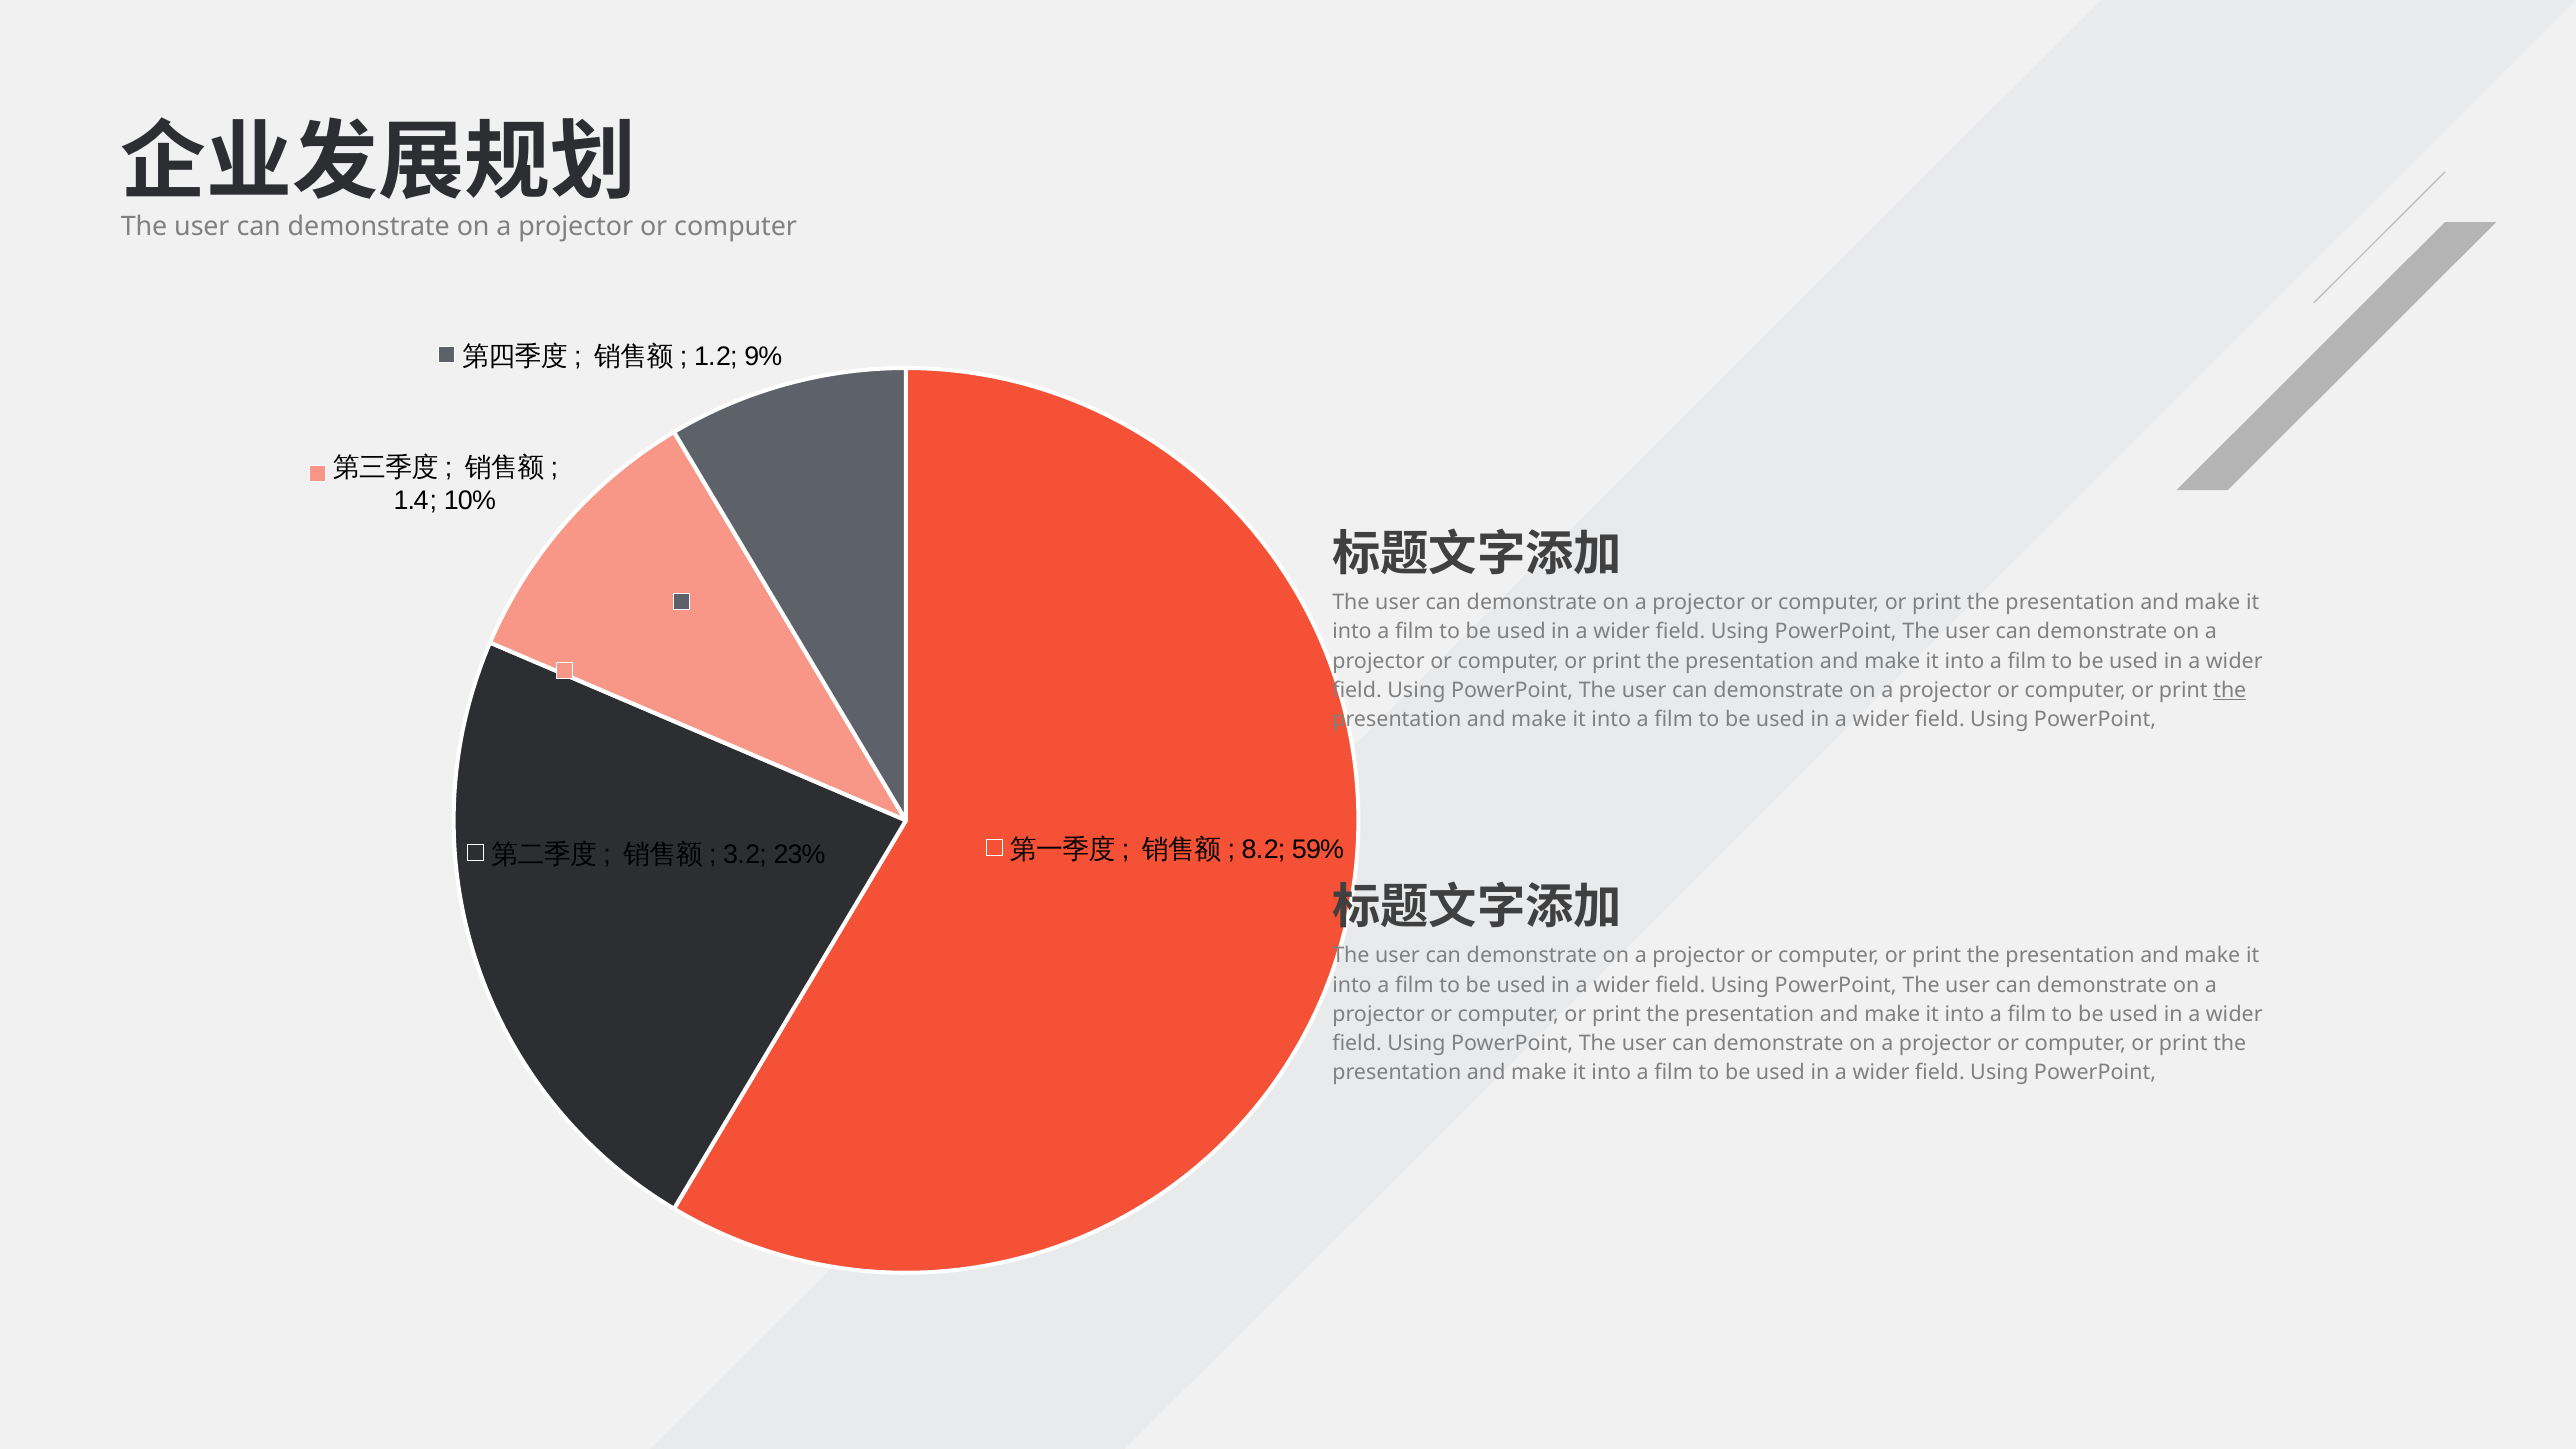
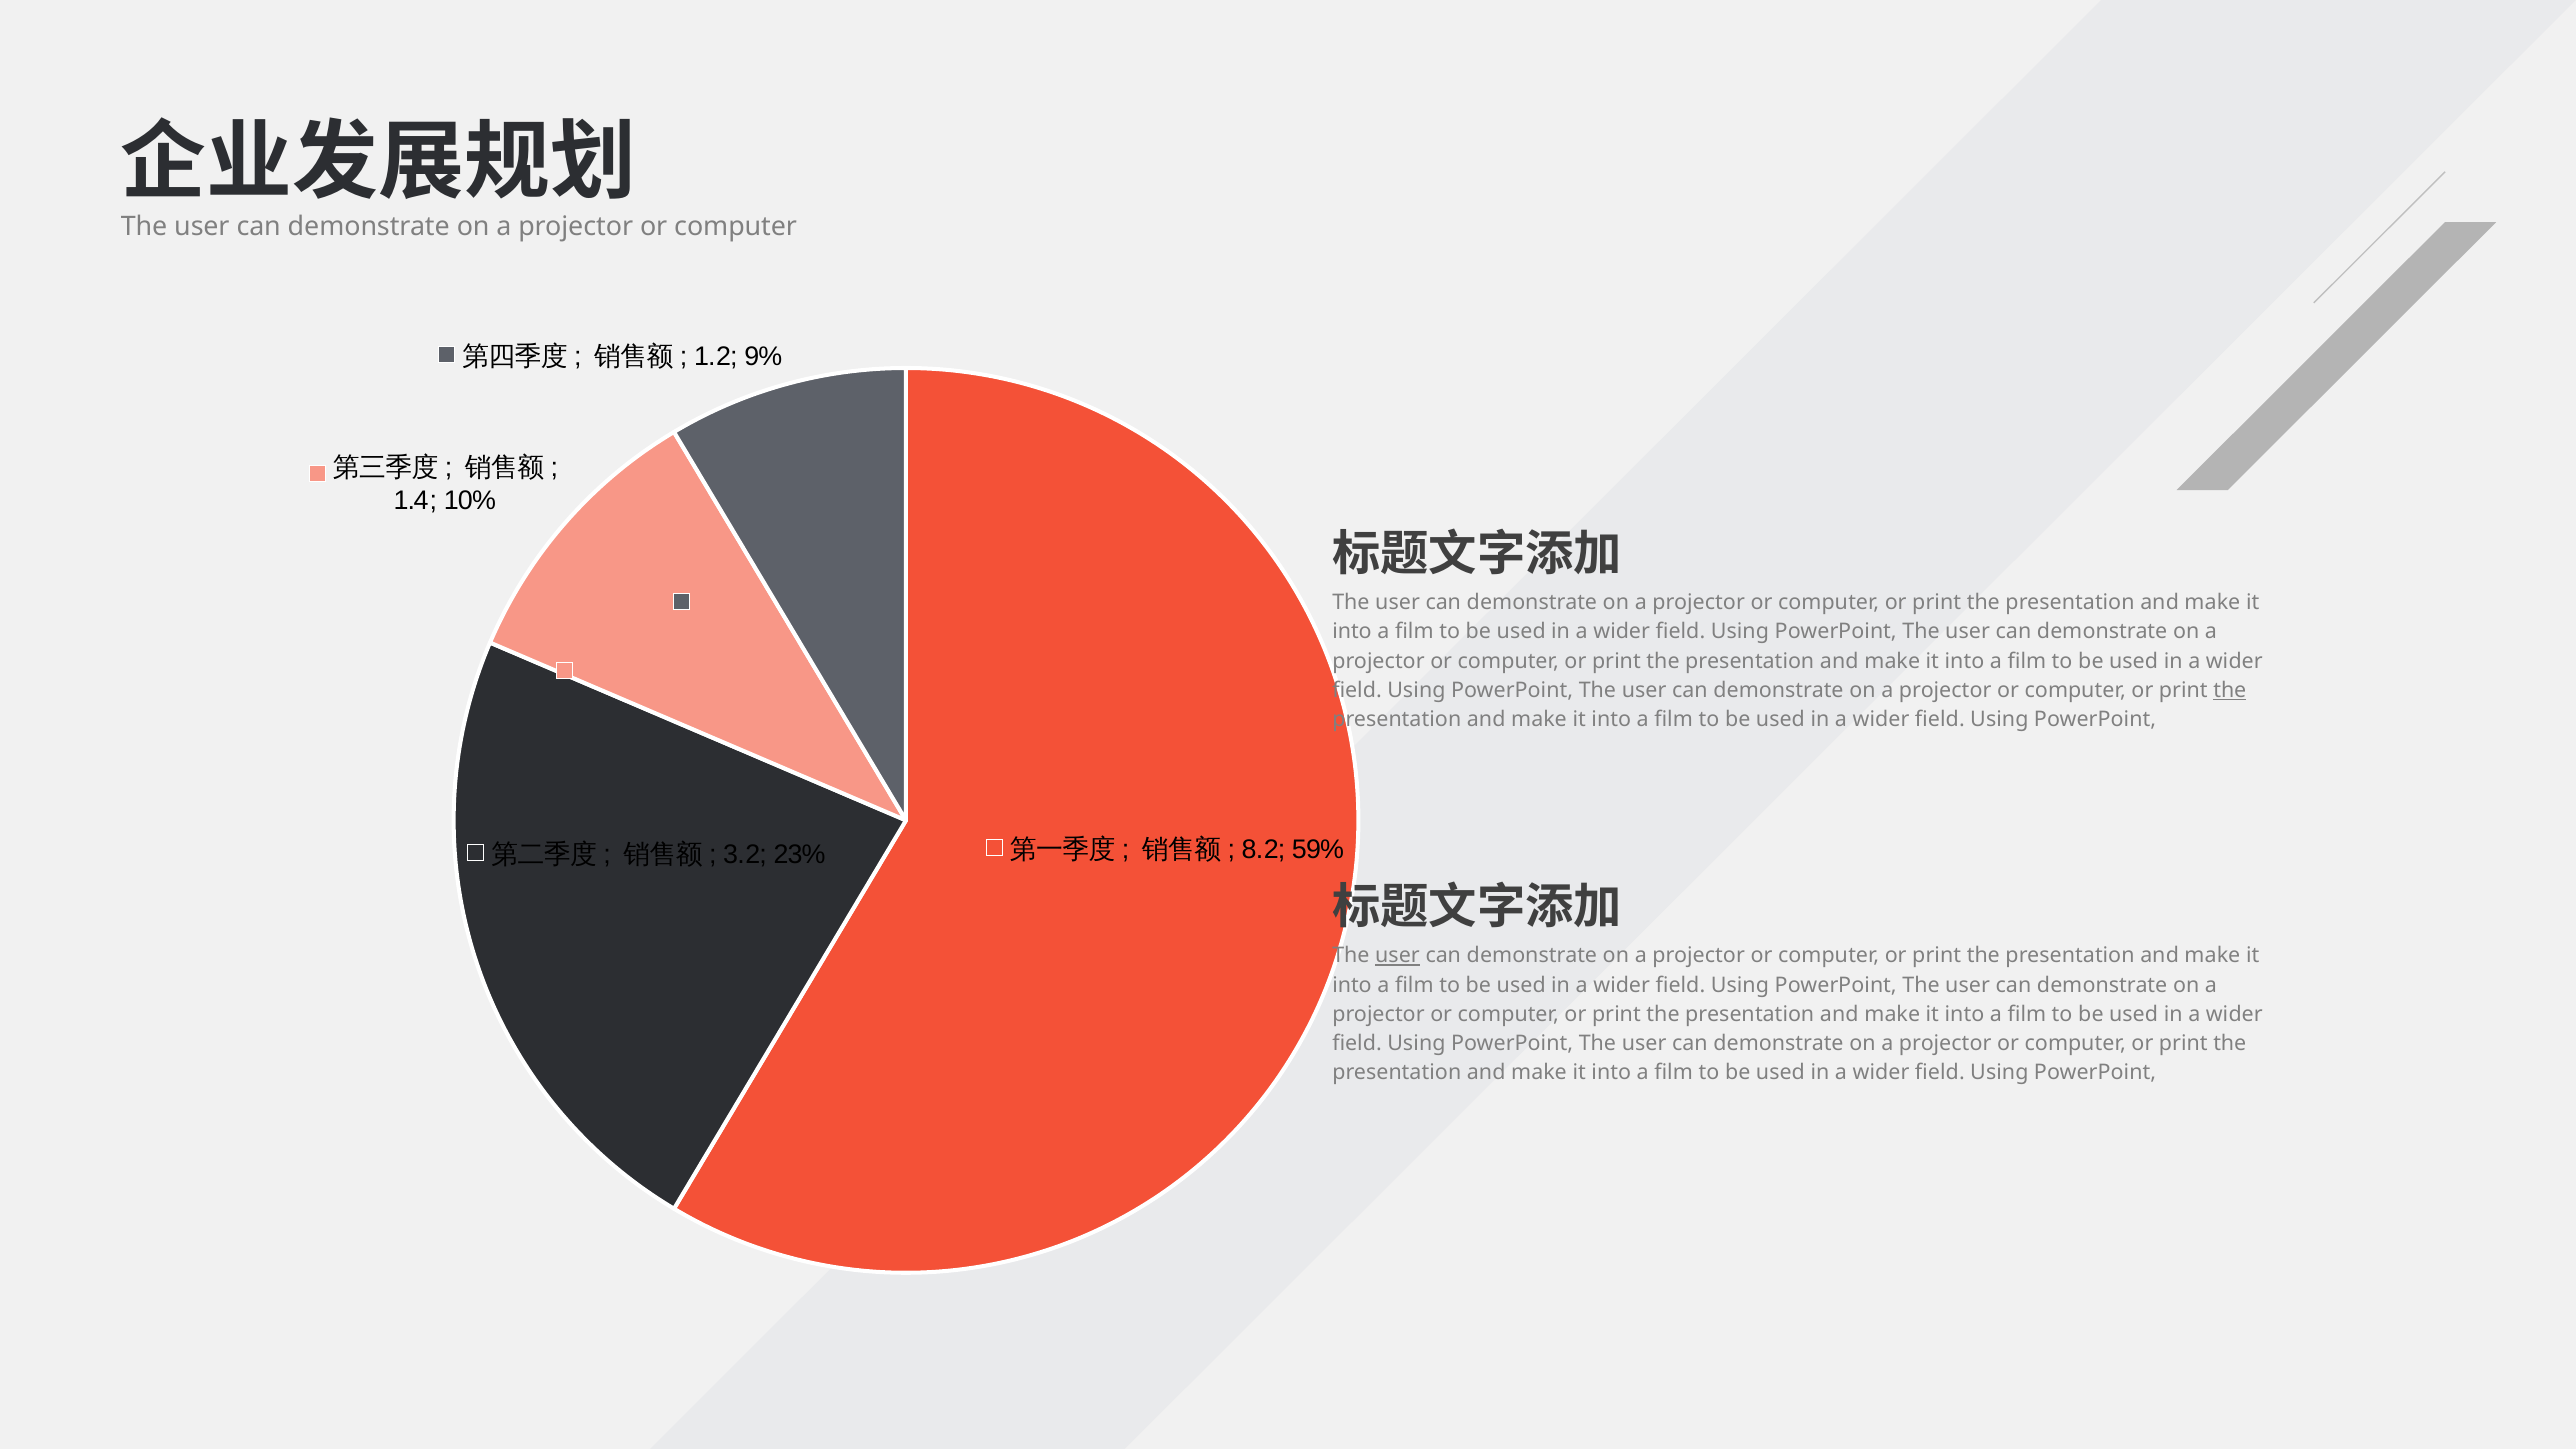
user at (1397, 956) underline: none -> present
